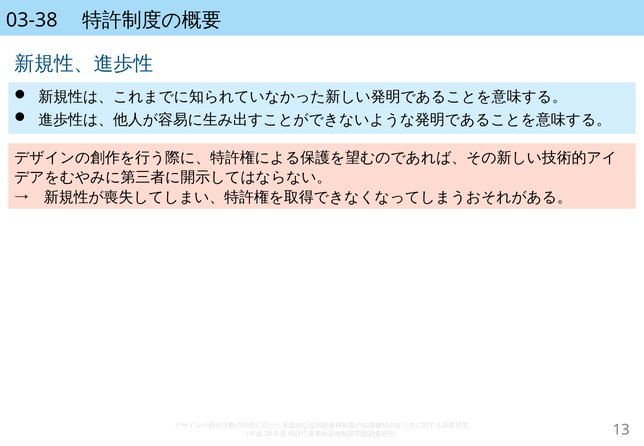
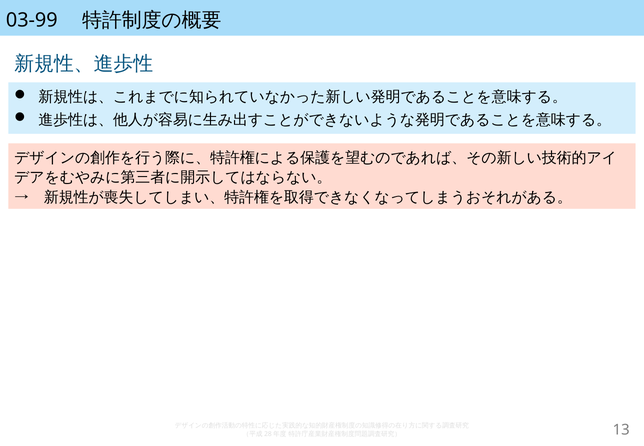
03-38: 03-38 -> 03-99
